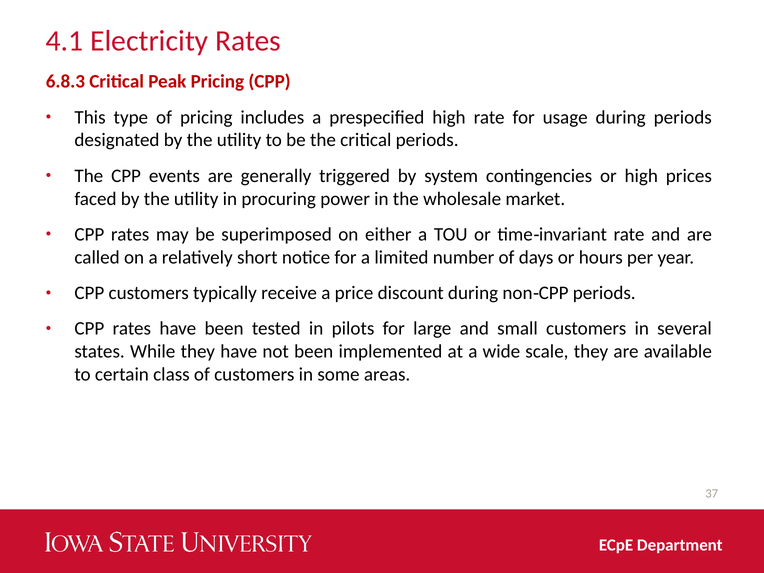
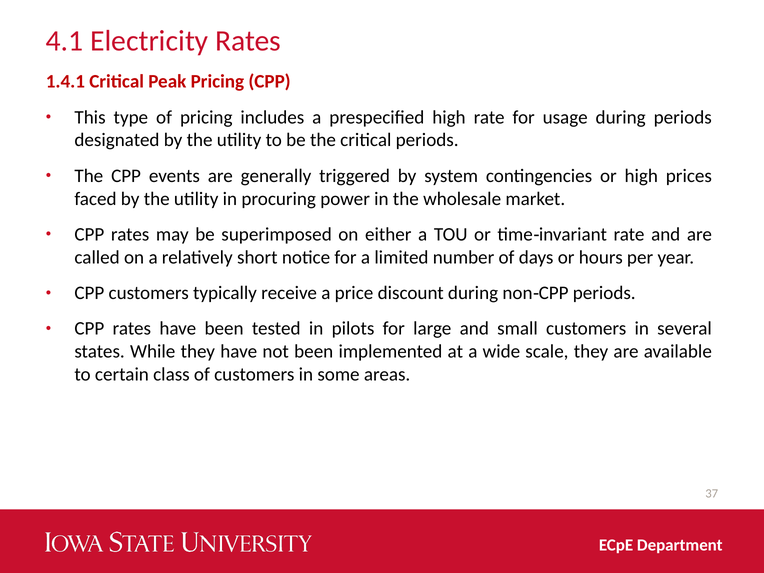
6.8.3: 6.8.3 -> 1.4.1
